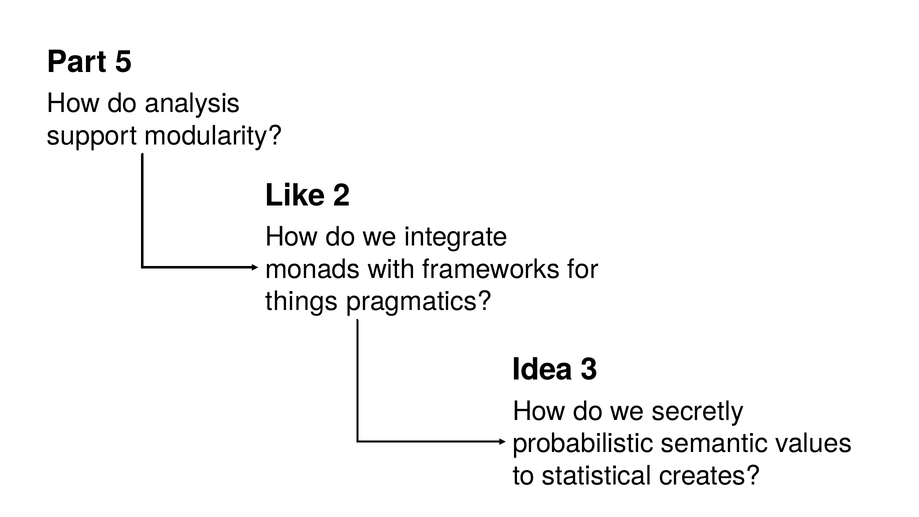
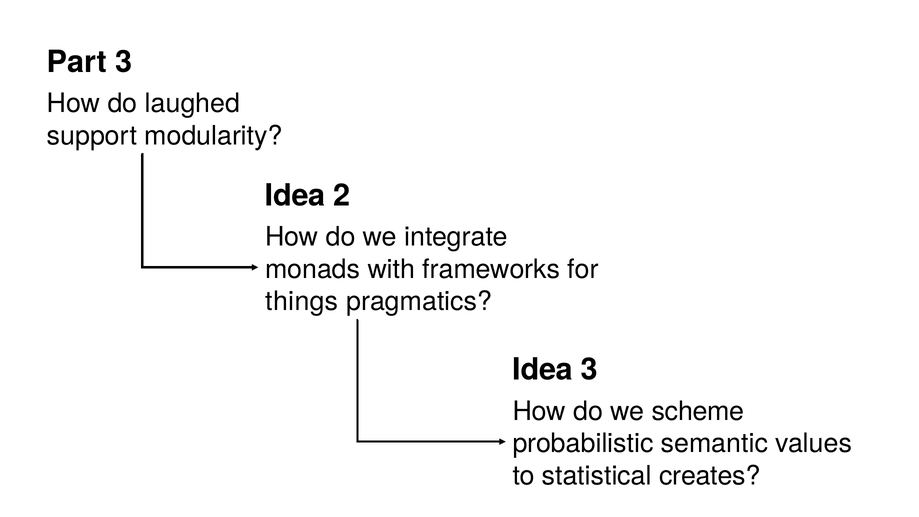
Part 5: 5 -> 3
analysis: analysis -> laughed
Like at (295, 195): Like -> Idea
secretly: secretly -> scheme
